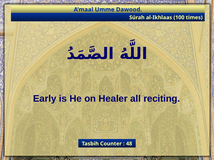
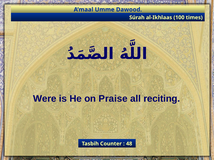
Early: Early -> Were
Healer: Healer -> Praise
